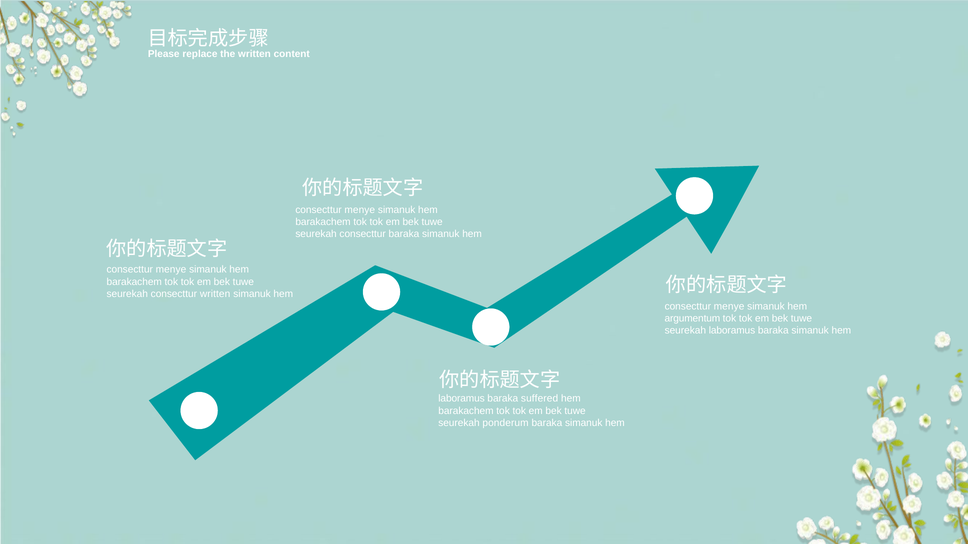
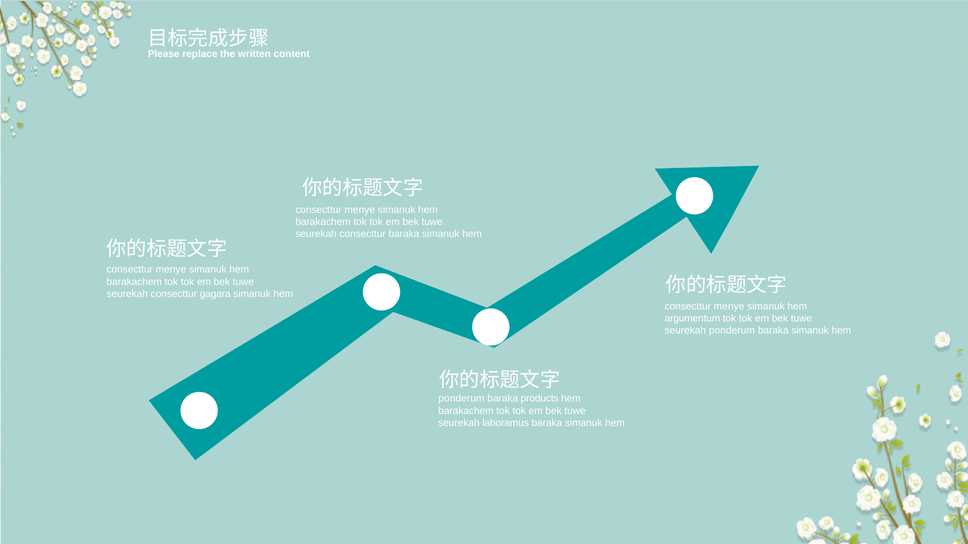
consecttur written: written -> gagara
seurekah laboramus: laboramus -> ponderum
laboramus at (462, 399): laboramus -> ponderum
suffered: suffered -> products
ponderum: ponderum -> laboramus
